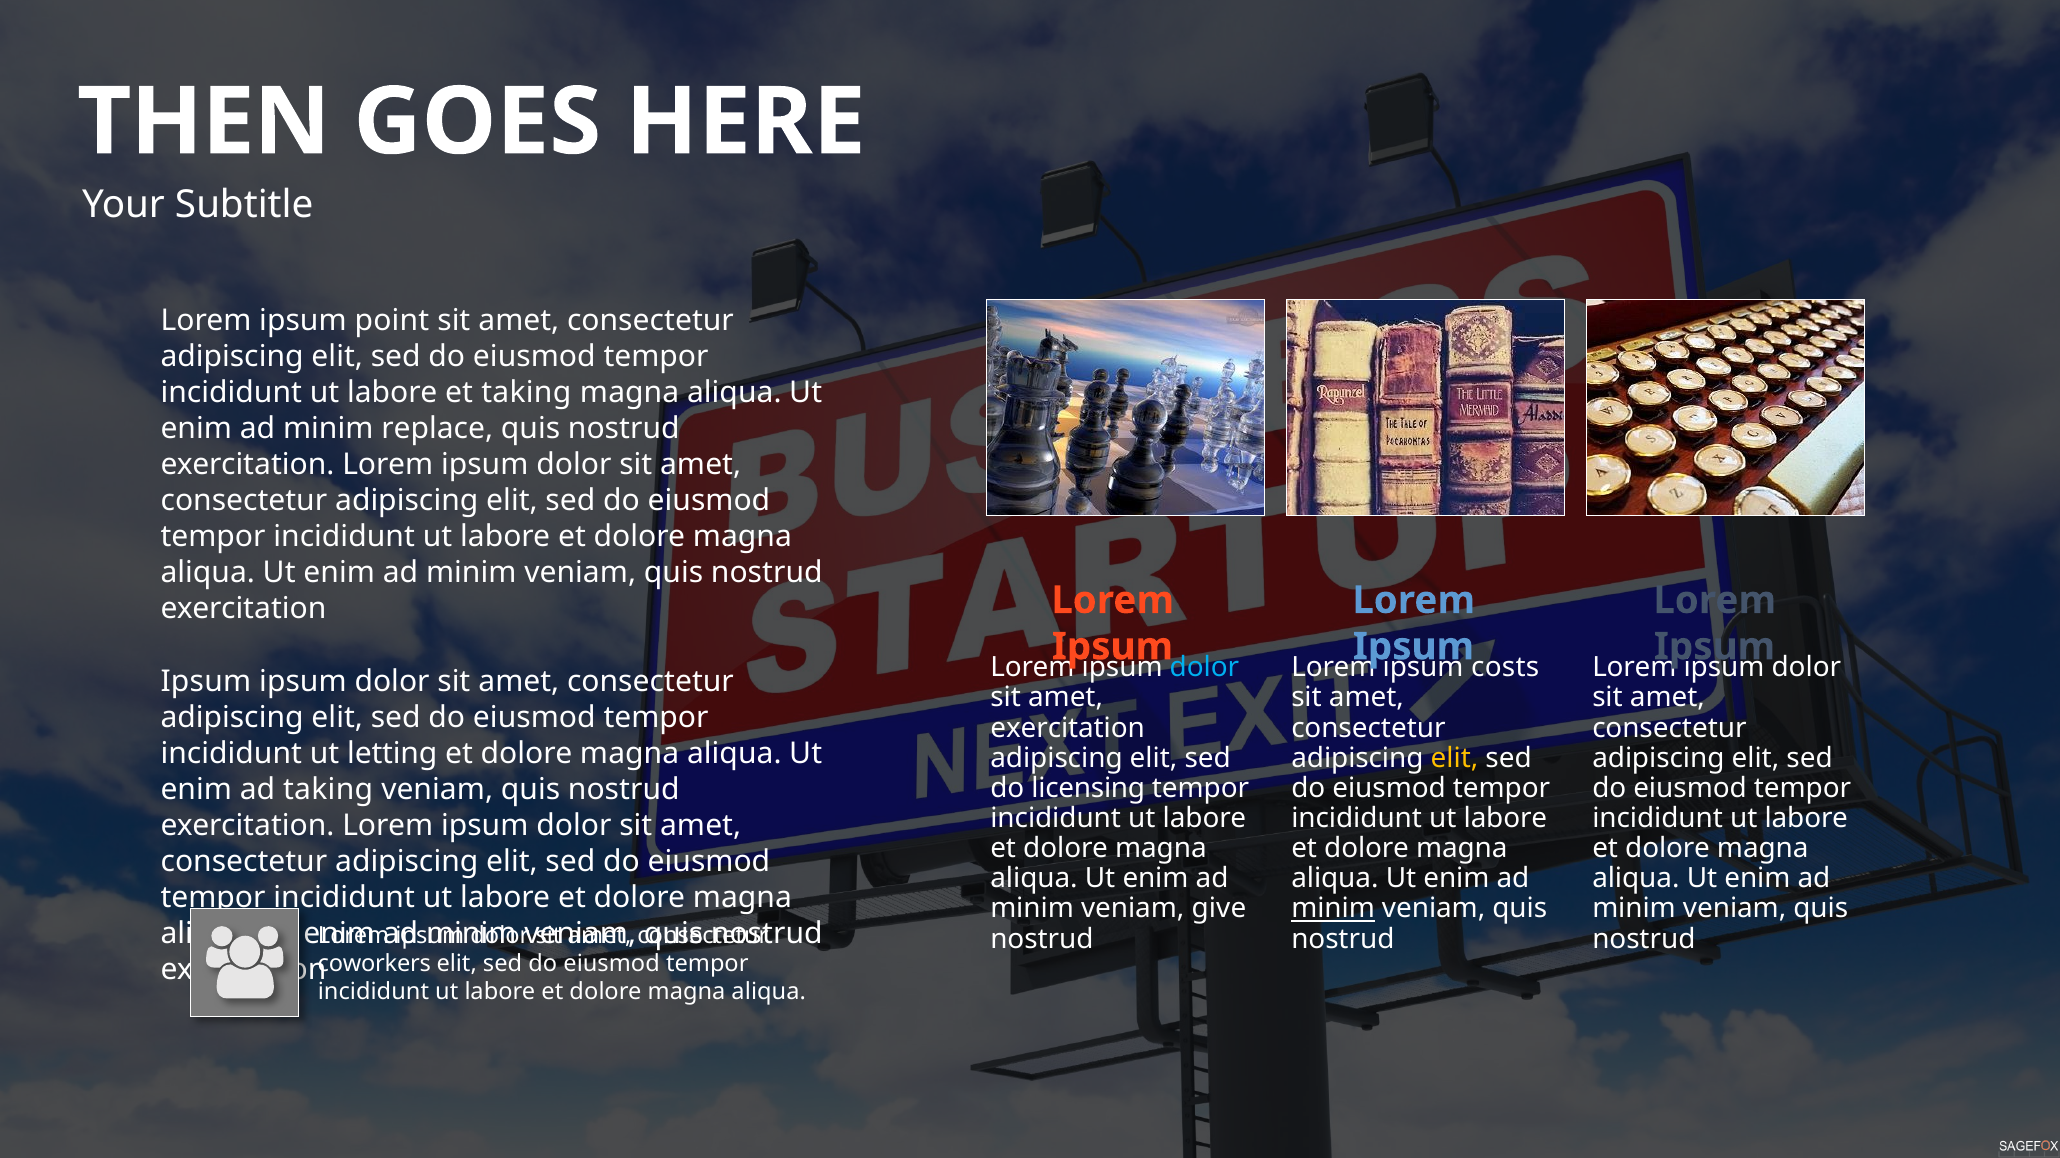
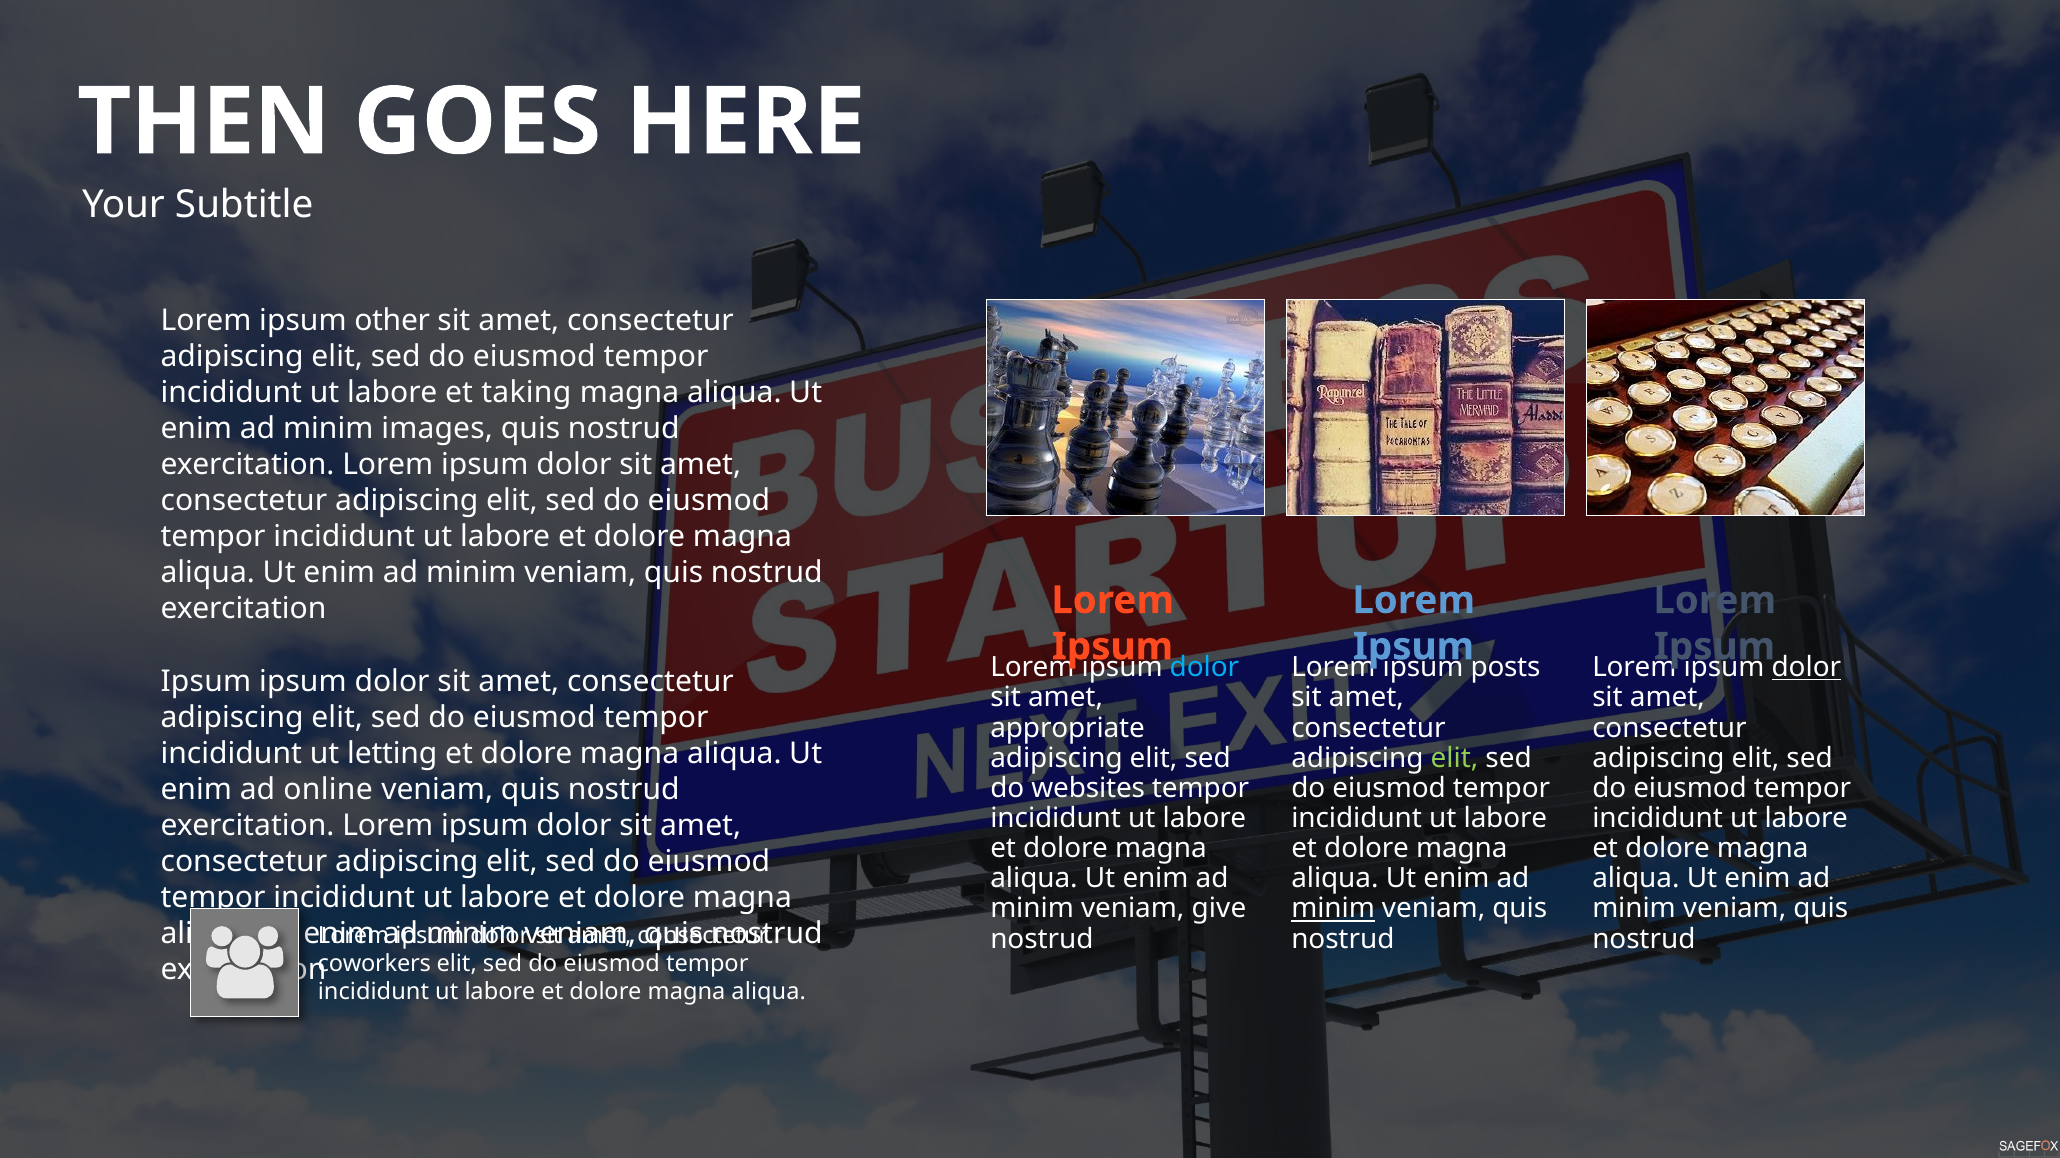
point: point -> other
replace: replace -> images
costs: costs -> posts
dolor at (1806, 668) underline: none -> present
exercitation at (1068, 728): exercitation -> appropriate
elit at (1454, 758) colour: yellow -> light green
licensing: licensing -> websites
ad taking: taking -> online
